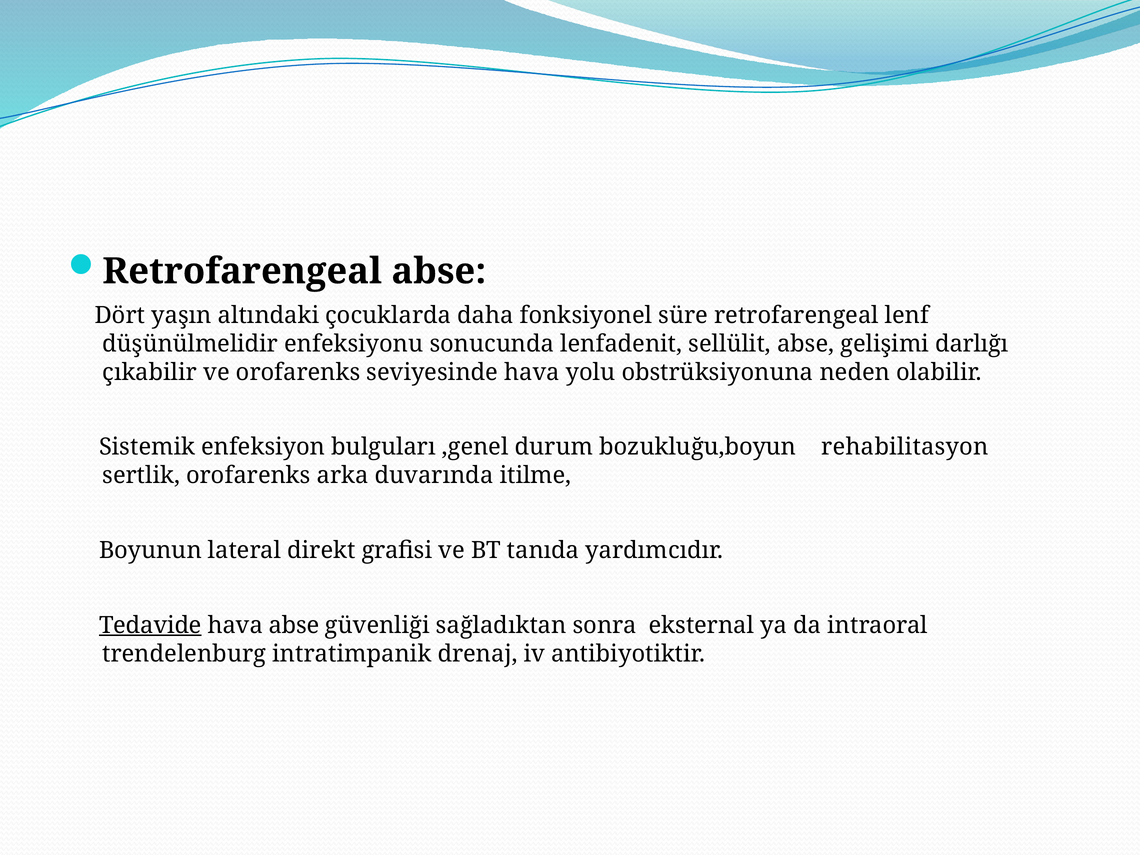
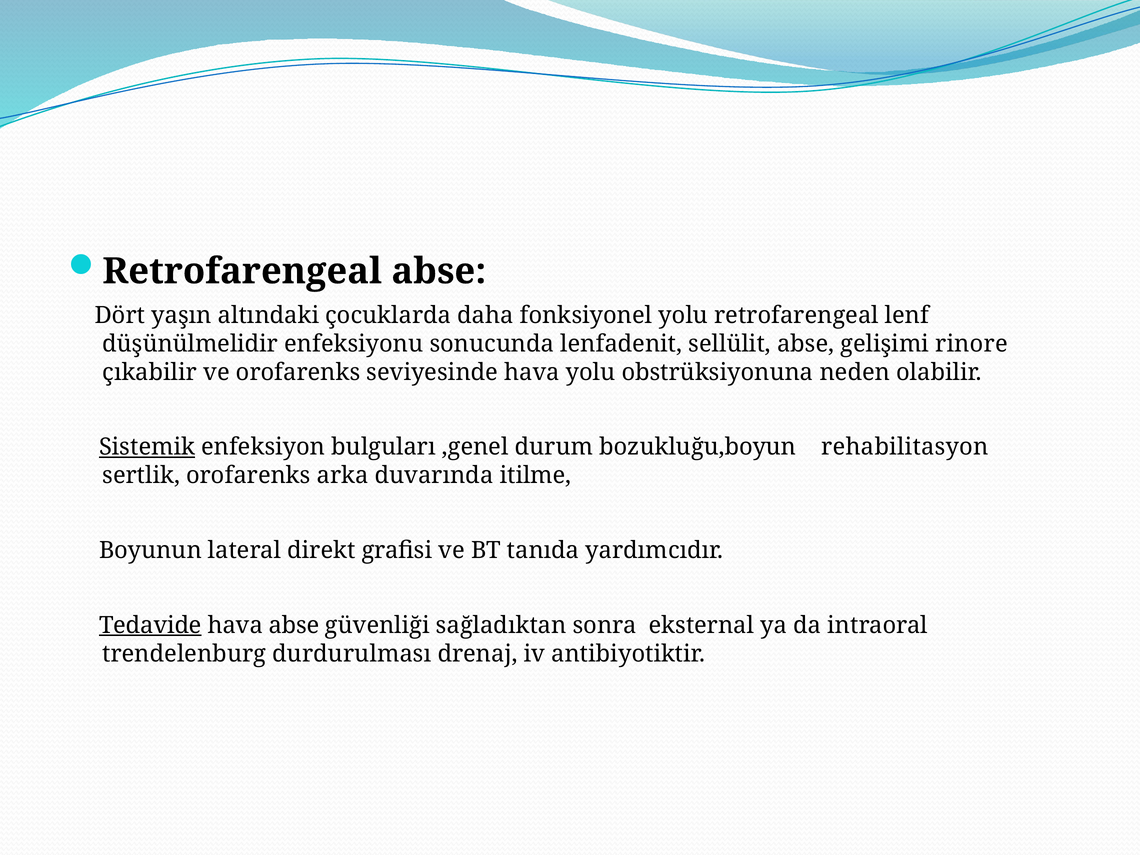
fonksiyonel süre: süre -> yolu
darlığı: darlığı -> rinore
Sistemik underline: none -> present
intratimpanik: intratimpanik -> durdurulması
